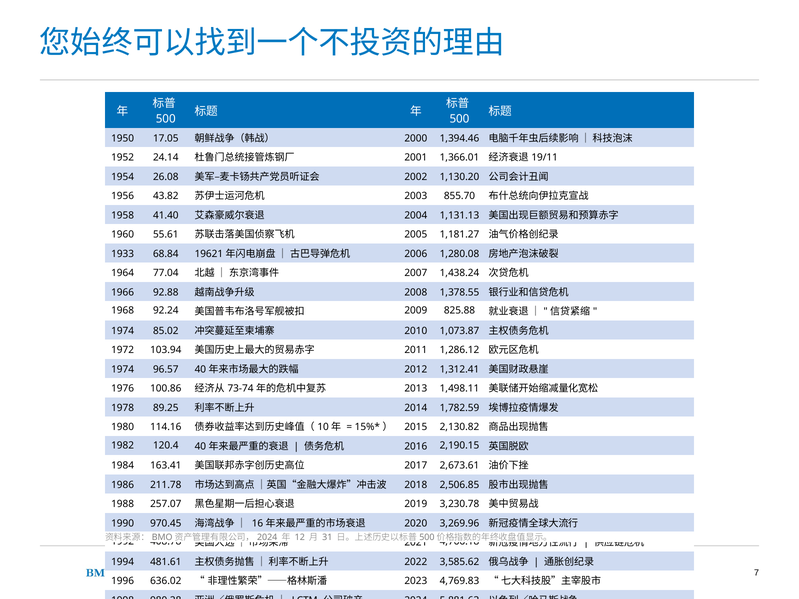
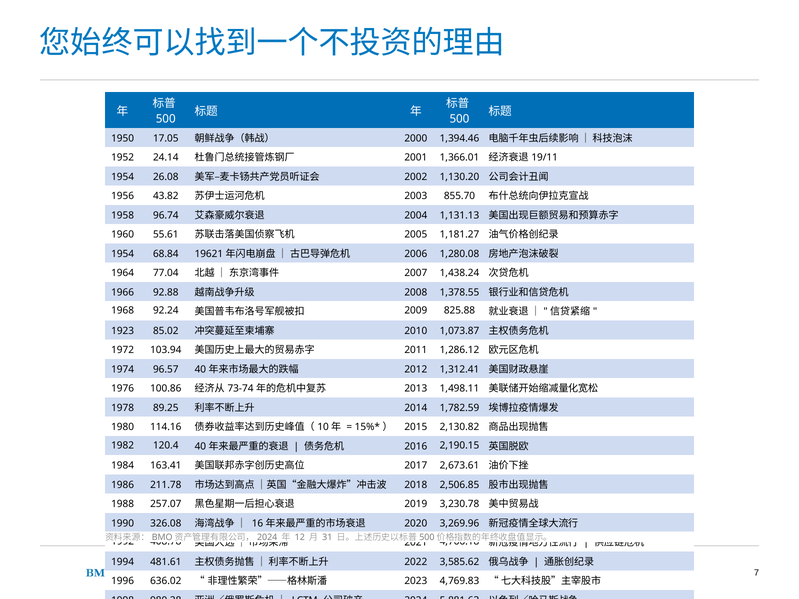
41.40: 41.40 -> 96.74
1933 at (123, 254): 1933 -> 1954
1974 at (123, 331): 1974 -> 1923
970.45: 970.45 -> 326.08
